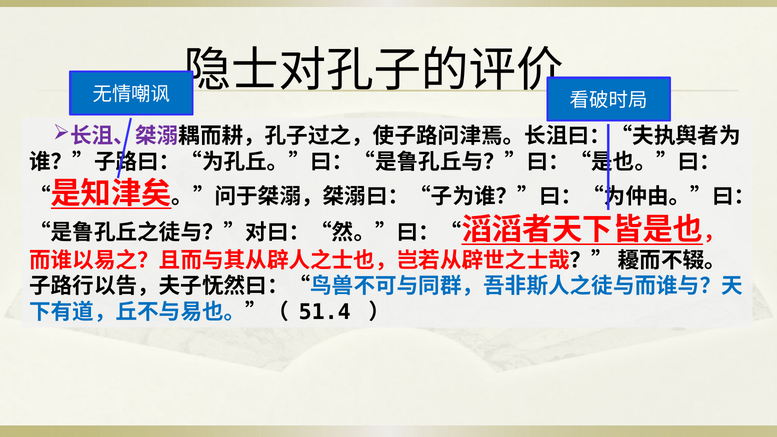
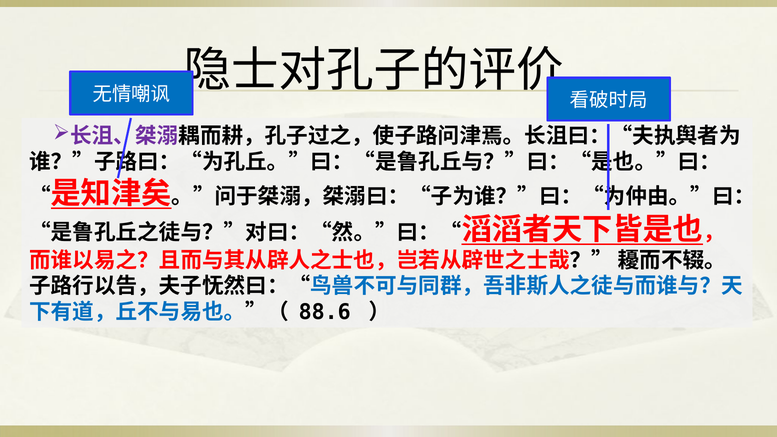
51.4: 51.4 -> 88.6
